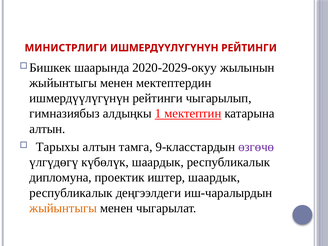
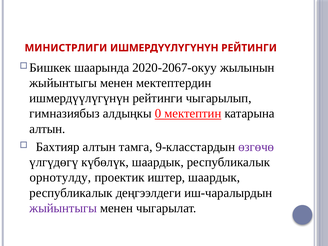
2020-2029-окуу: 2020-2029-окуу -> 2020-2067-окуу
1: 1 -> 0
Тарыхы: Тарыхы -> Бахтияр
дипломуна: дипломуна -> орнотулду
жыйынтыгы at (63, 208) colour: orange -> purple
